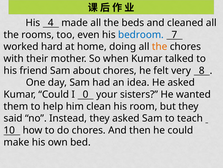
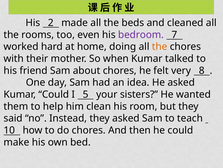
4: 4 -> 2
bedroom colour: blue -> purple
0: 0 -> 5
